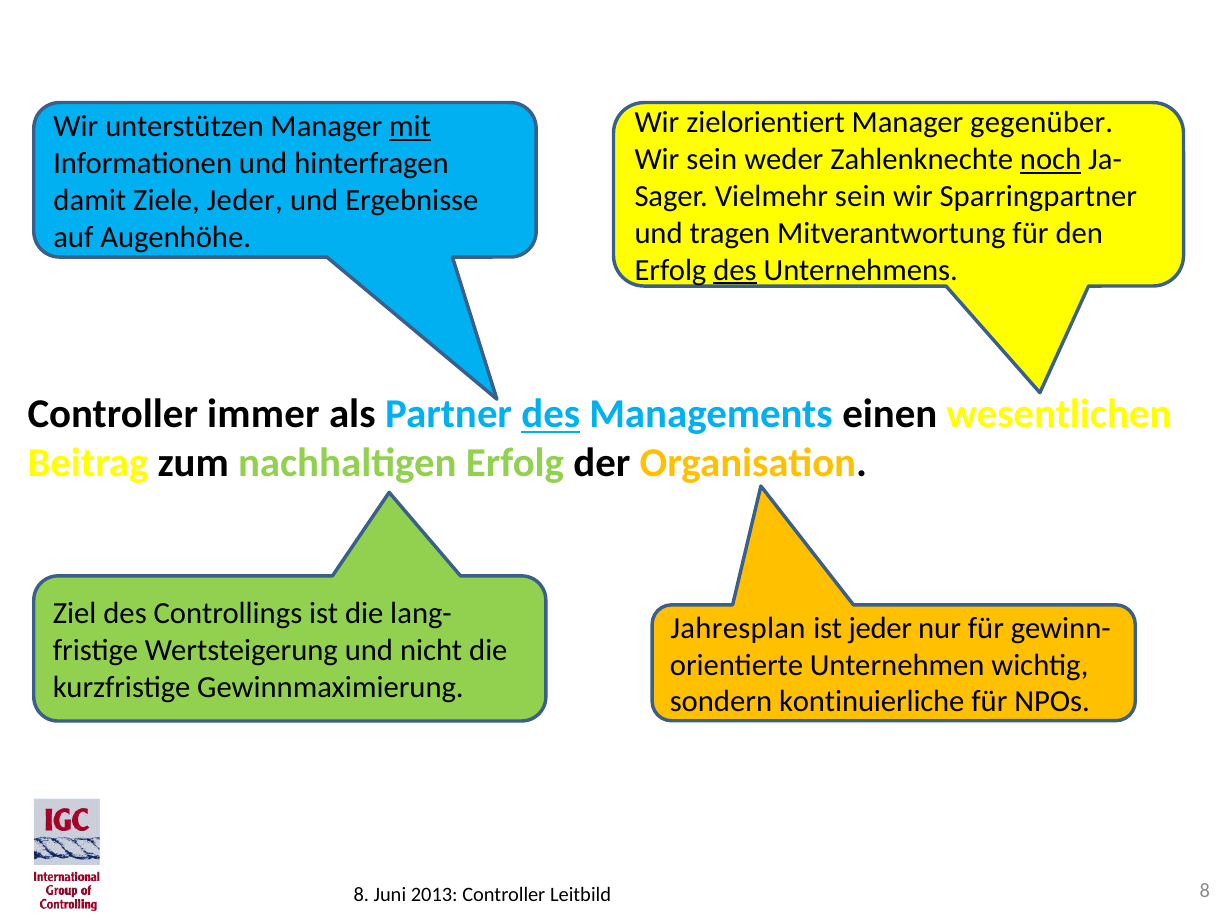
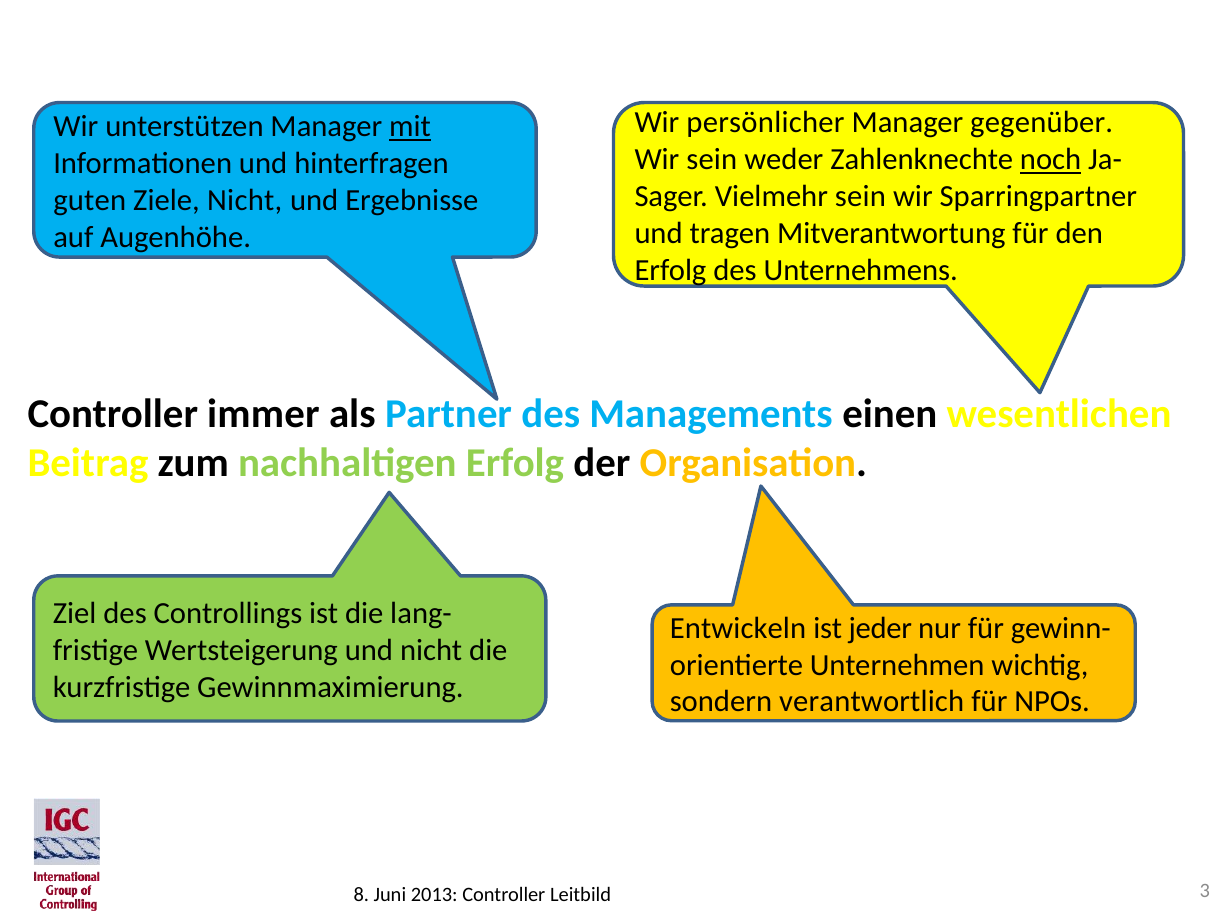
zielorientiert: zielorientiert -> persönlicher
damit: damit -> guten
Ziele Jeder: Jeder -> Nicht
des at (735, 270) underline: present -> none
des at (551, 414) underline: present -> none
Jahresplan: Jahresplan -> Entwickeln
kontinuierliche: kontinuierliche -> verantwortlich
8 at (1205, 891): 8 -> 3
